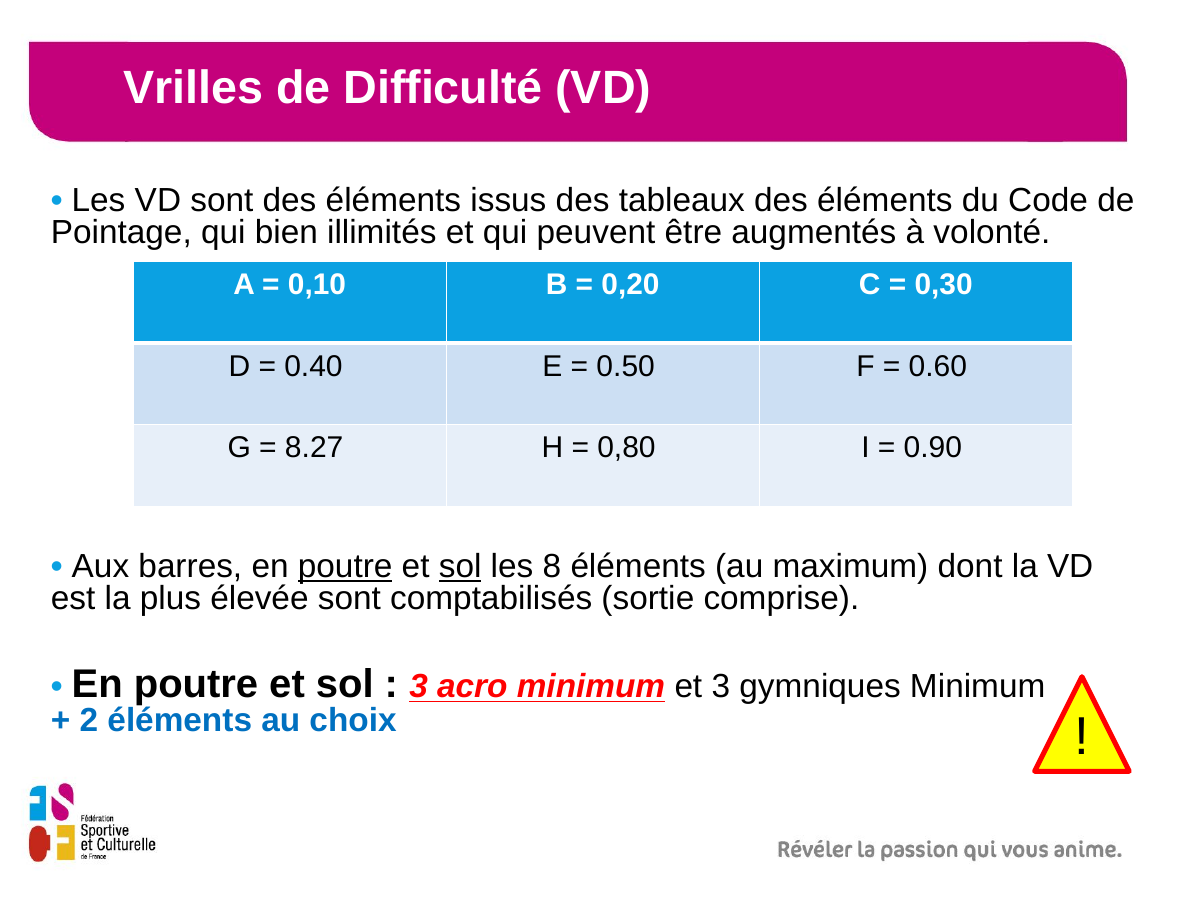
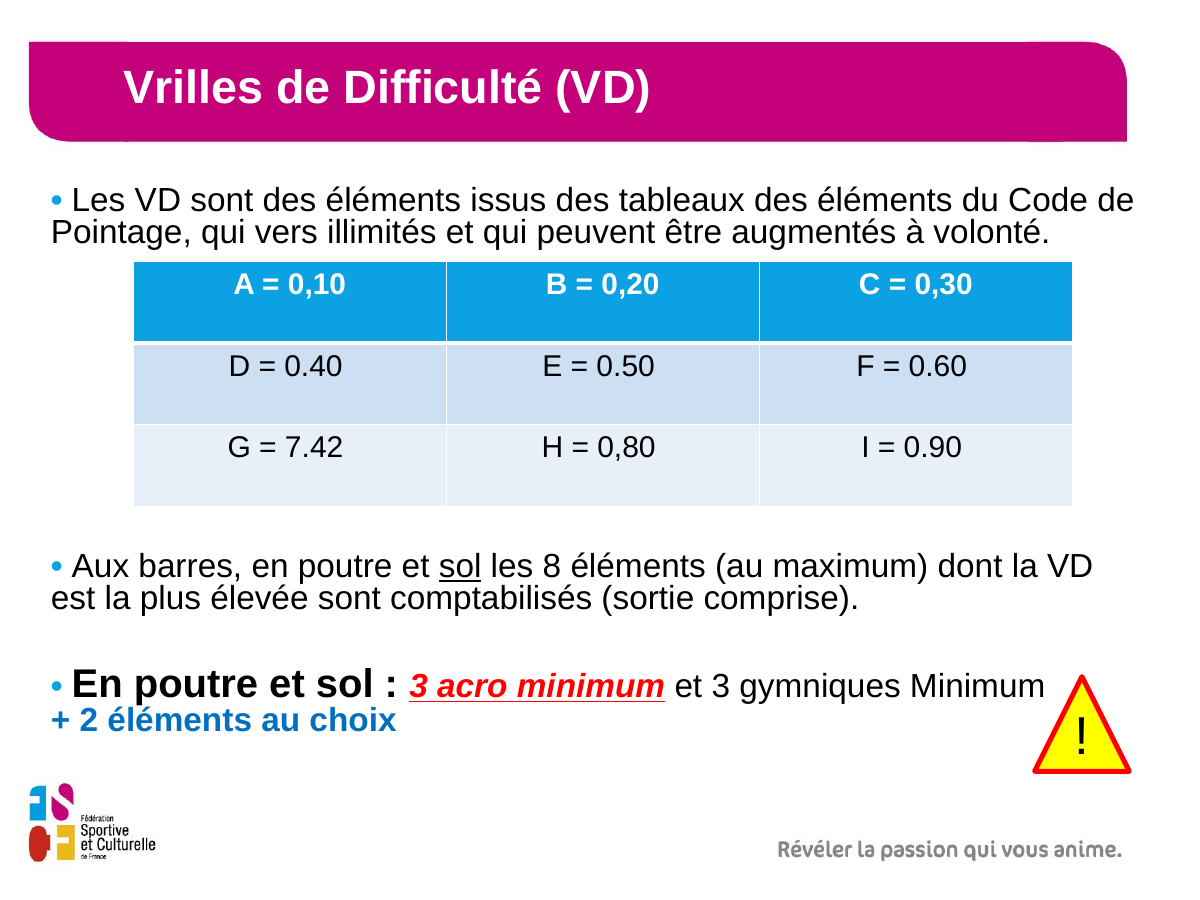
bien: bien -> vers
8.27: 8.27 -> 7.42
poutre at (345, 566) underline: present -> none
